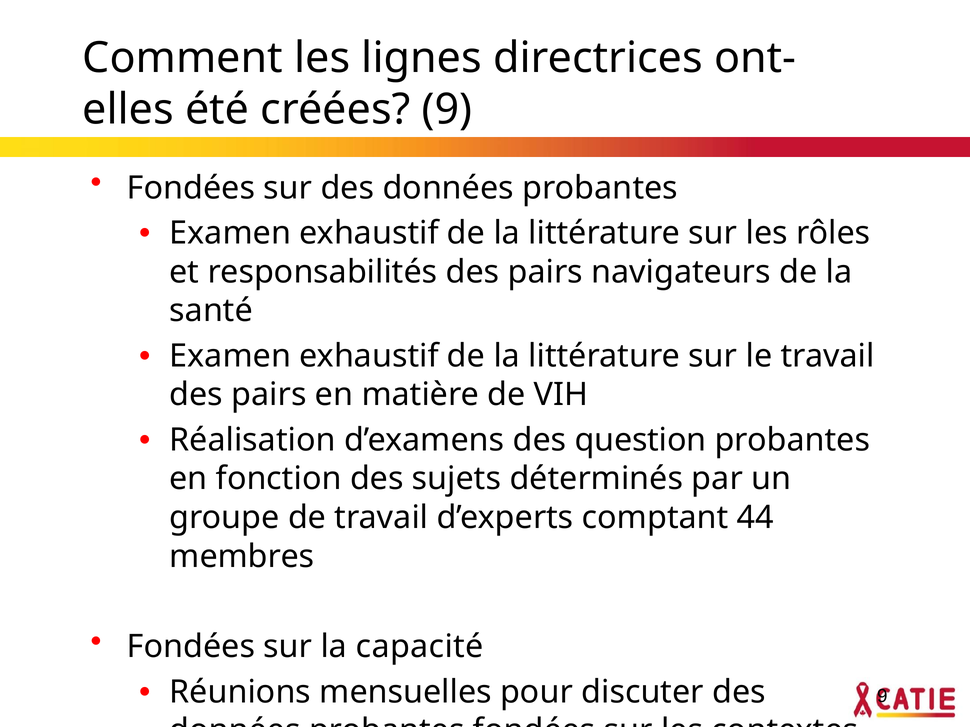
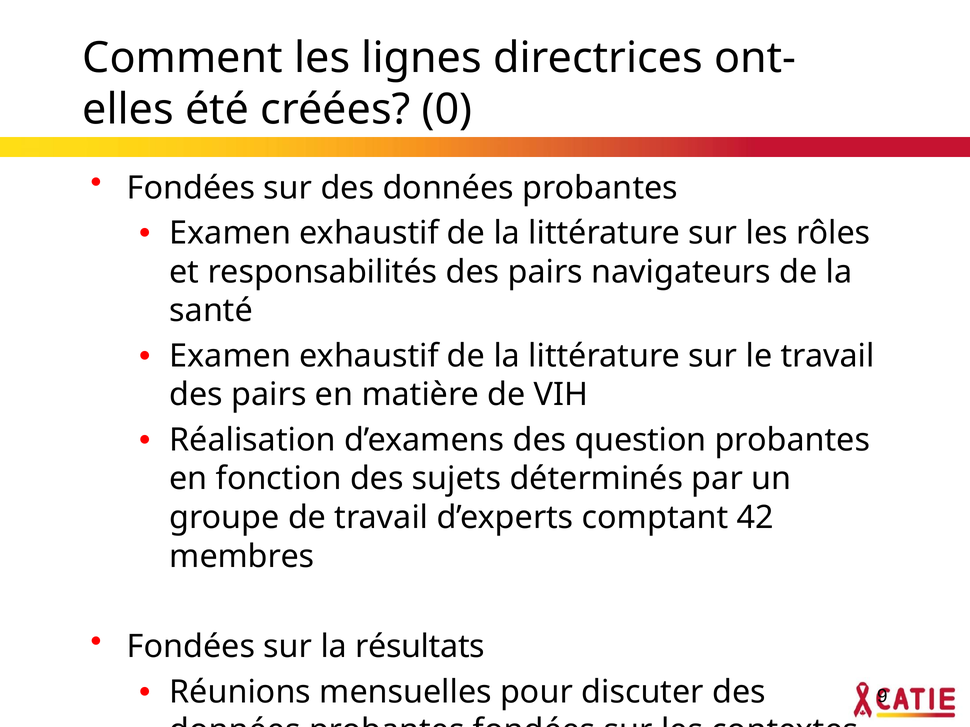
créées 9: 9 -> 0
44: 44 -> 42
capacité: capacité -> résultats
